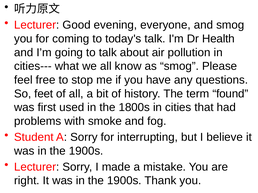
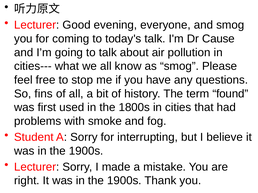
Health: Health -> Cause
feet: feet -> fins
